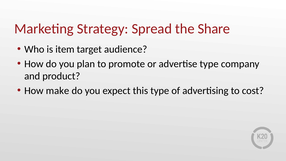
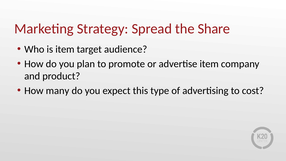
advertise type: type -> item
make: make -> many
